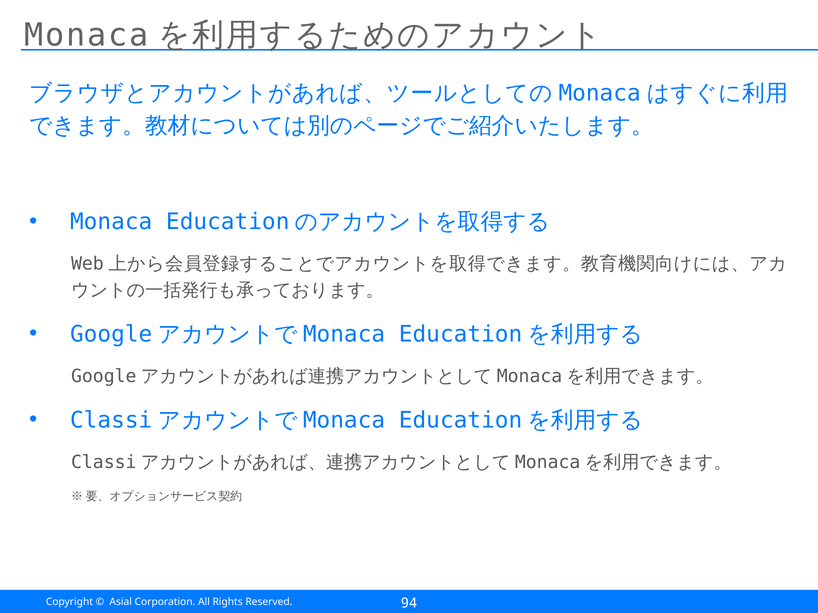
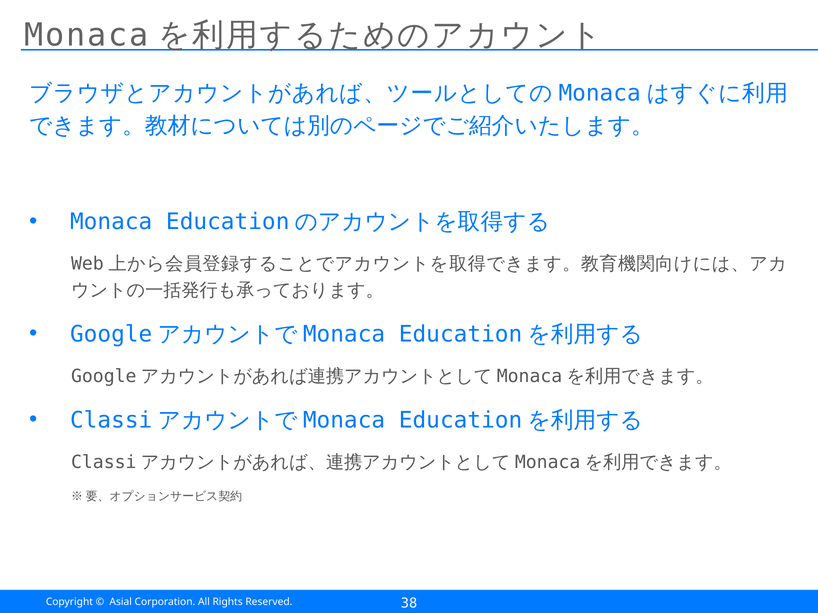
94: 94 -> 38
